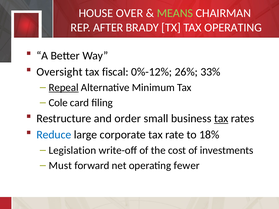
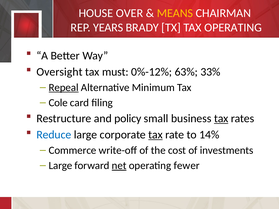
MEANS colour: light green -> yellow
AFTER: AFTER -> YEARS
fiscal: fiscal -> must
26%: 26% -> 63%
order: order -> policy
tax at (156, 135) underline: none -> present
18%: 18% -> 14%
Legislation: Legislation -> Commerce
Must at (60, 166): Must -> Large
net underline: none -> present
